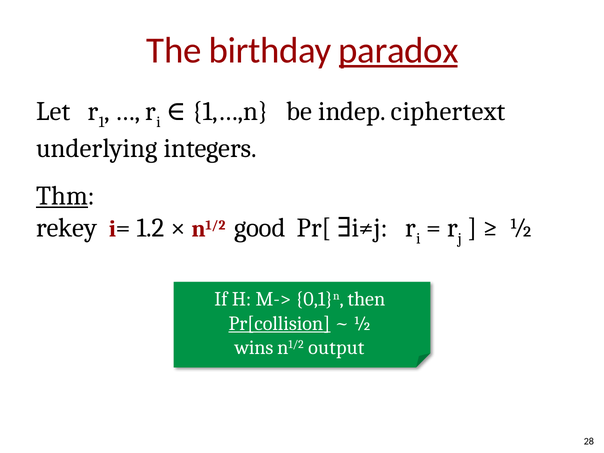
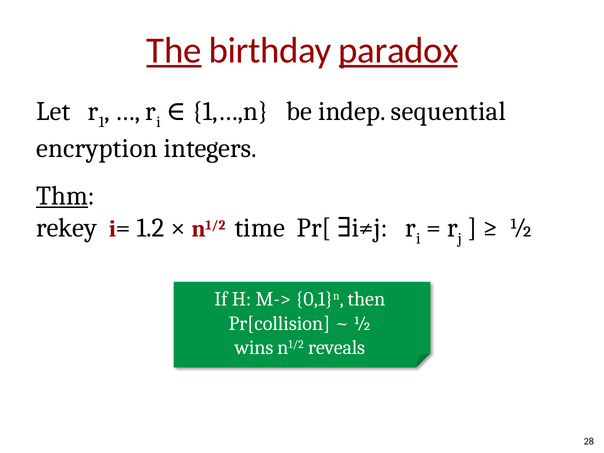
The underline: none -> present
ciphertext: ciphertext -> sequential
underlying: underlying -> encryption
good: good -> time
Pr[collision underline: present -> none
output: output -> reveals
